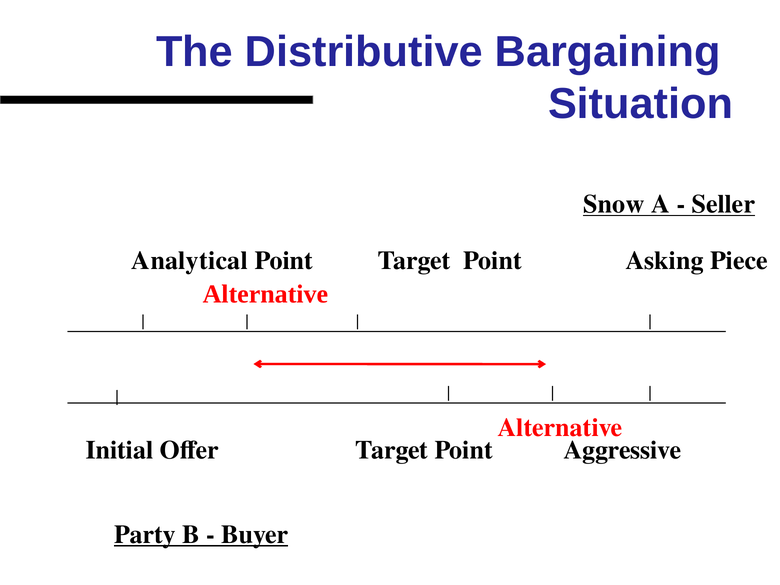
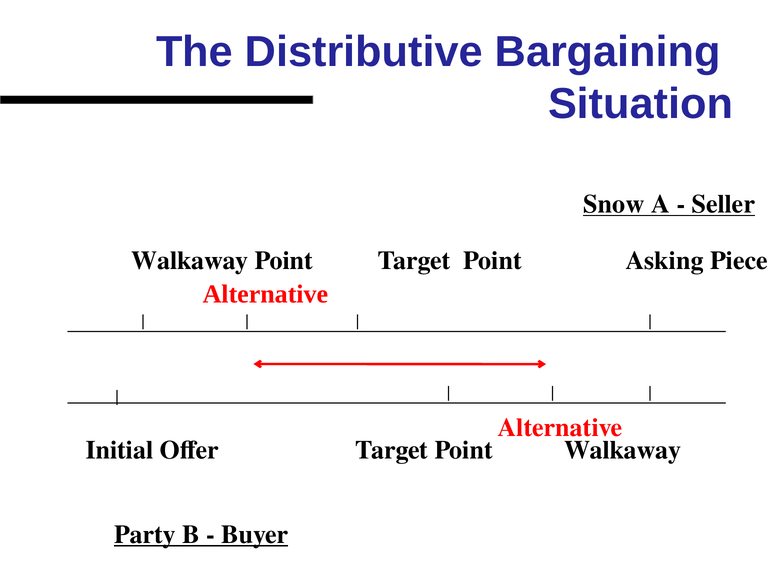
Analytical at (190, 261): Analytical -> Walkaway
Point Aggressive: Aggressive -> Walkaway
